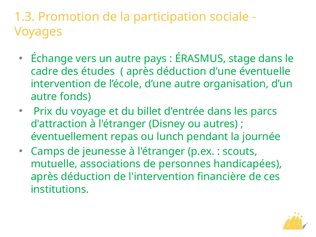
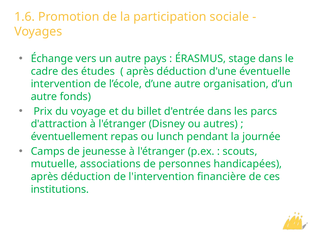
1.3: 1.3 -> 1.6
